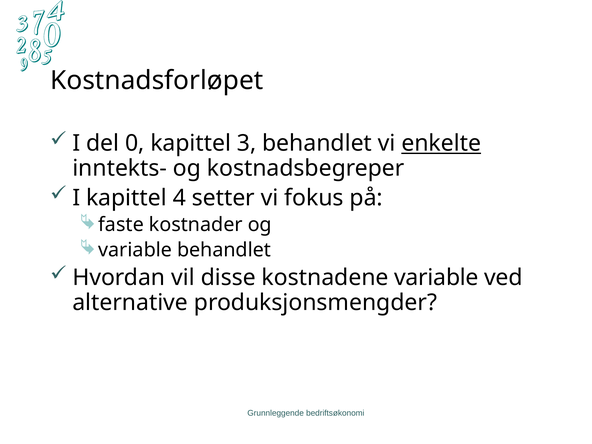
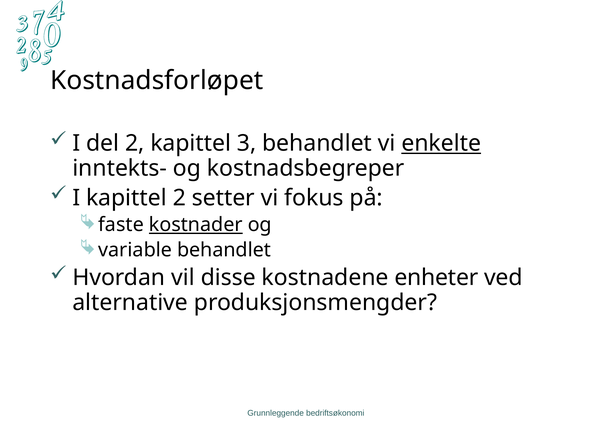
del 0: 0 -> 2
kapittel 4: 4 -> 2
kostnader underline: none -> present
kostnadene variable: variable -> enheter
